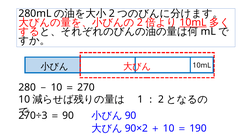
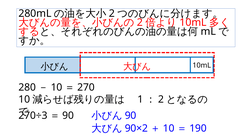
10mL at (193, 22) underline: present -> none
